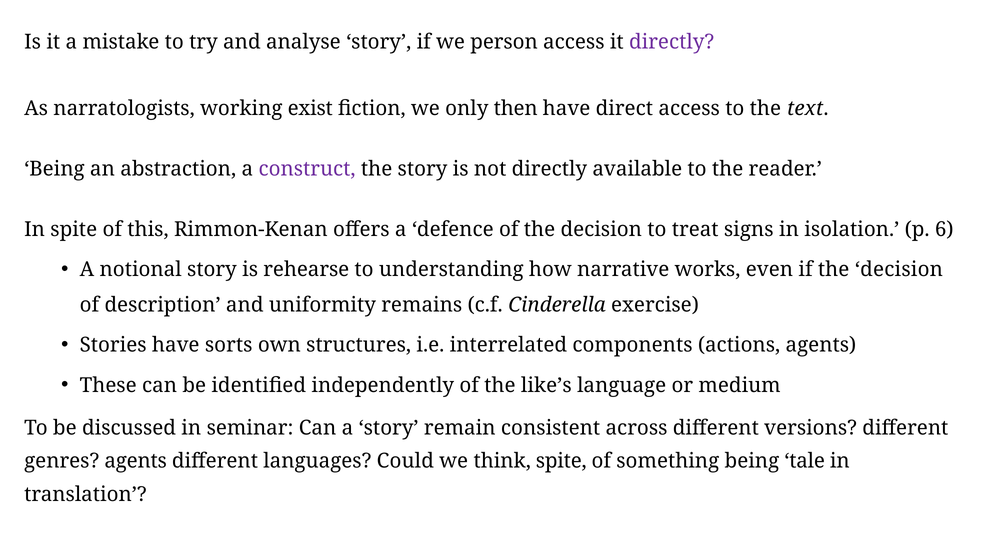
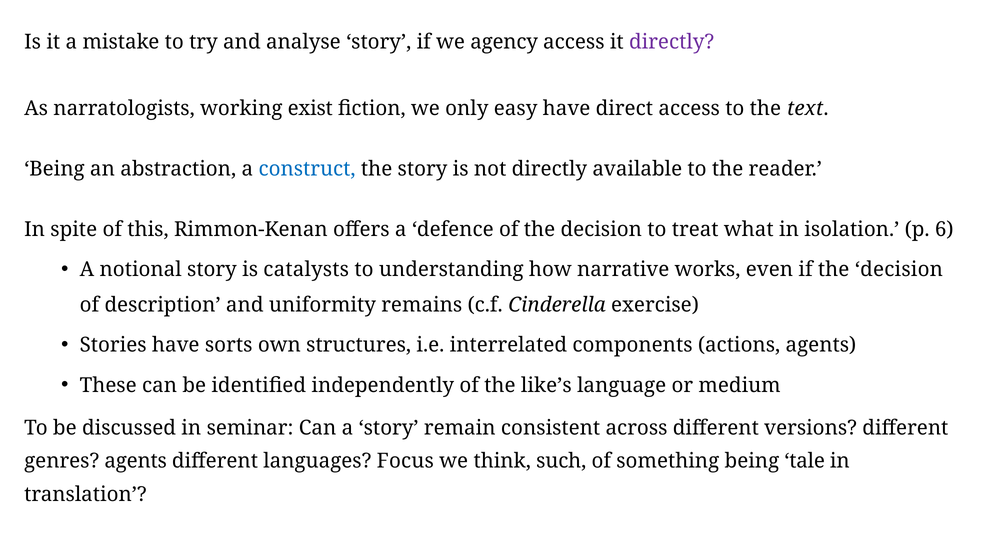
person: person -> agency
then: then -> easy
construct colour: purple -> blue
signs: signs -> what
rehearse: rehearse -> catalysts
Could: Could -> Focus
think spite: spite -> such
